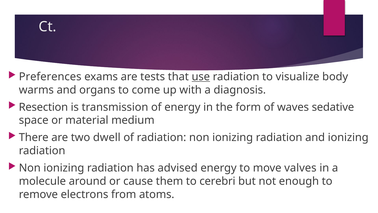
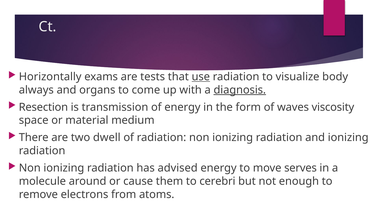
Preferences: Preferences -> Horizontally
warms: warms -> always
diagnosis underline: none -> present
sedative: sedative -> viscosity
valves: valves -> serves
